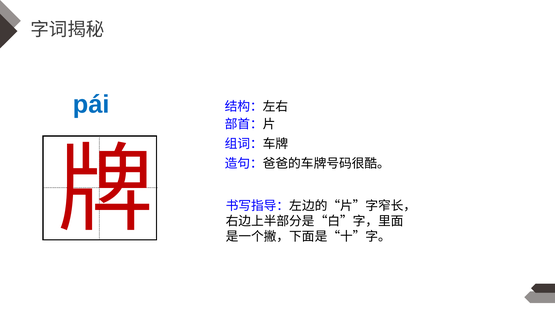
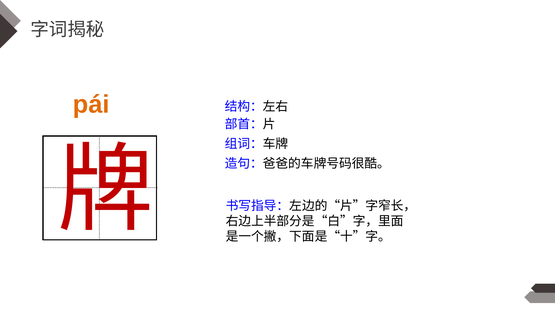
pái colour: blue -> orange
